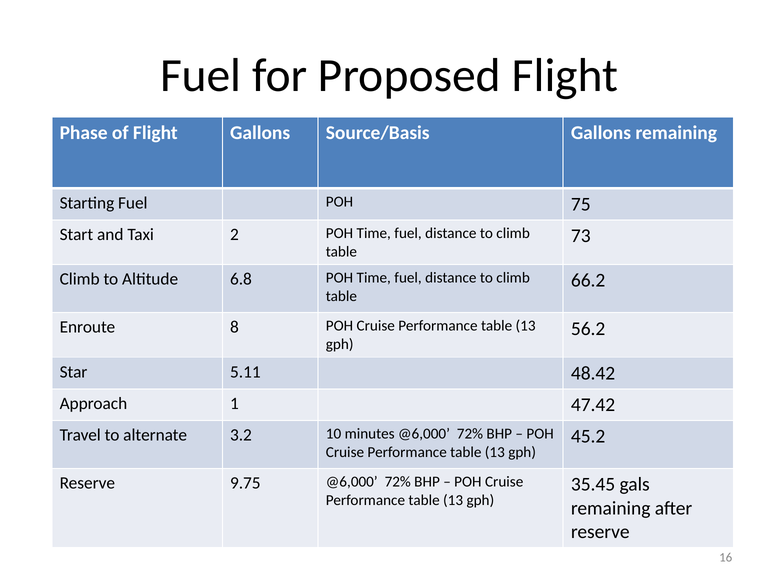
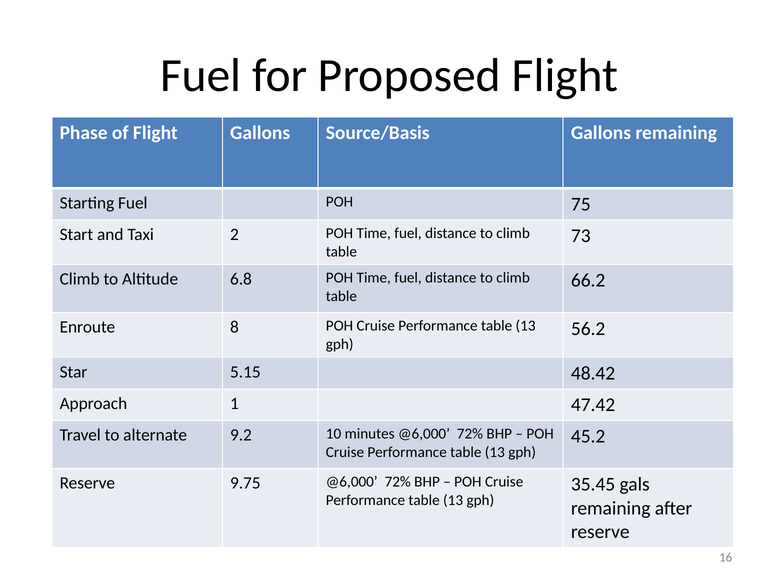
5.11: 5.11 -> 5.15
3.2: 3.2 -> 9.2
